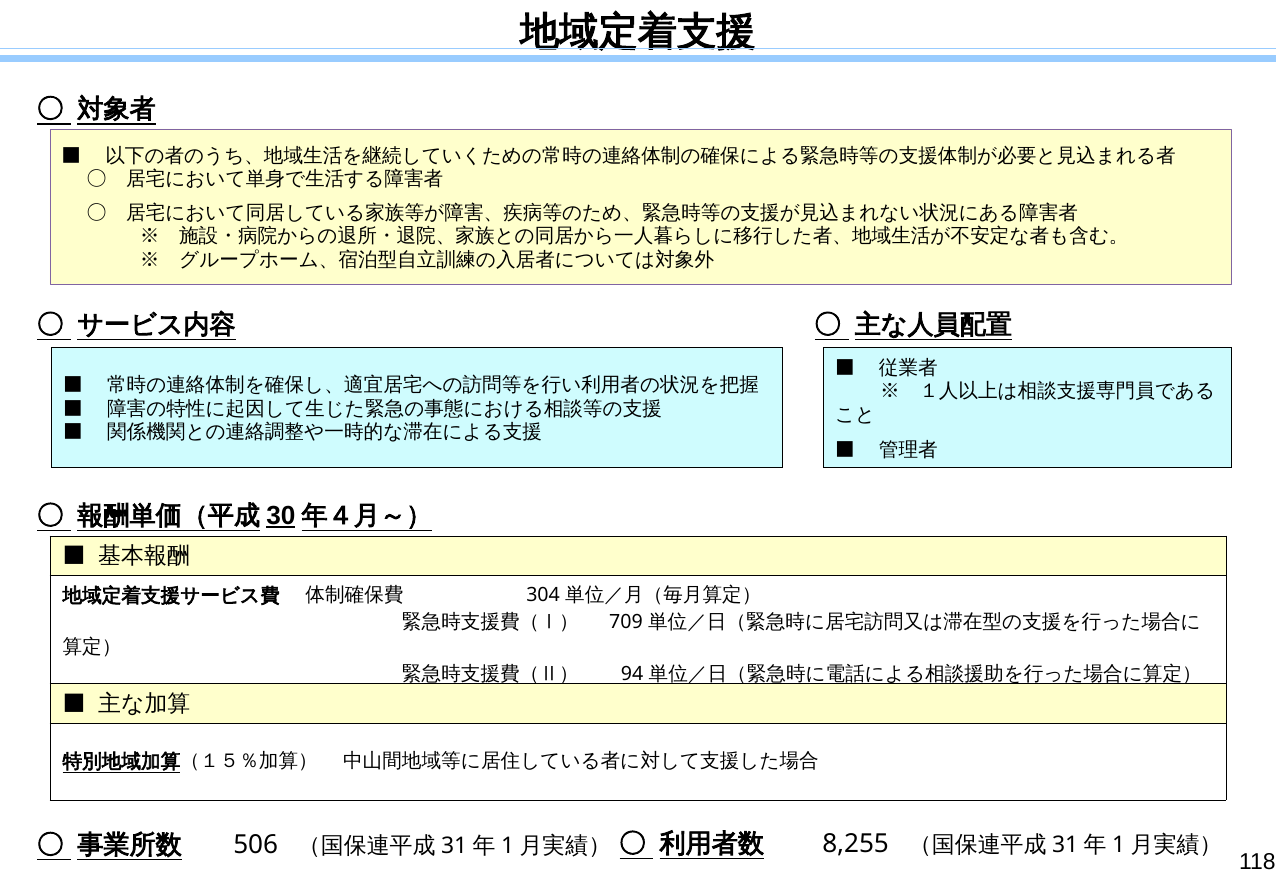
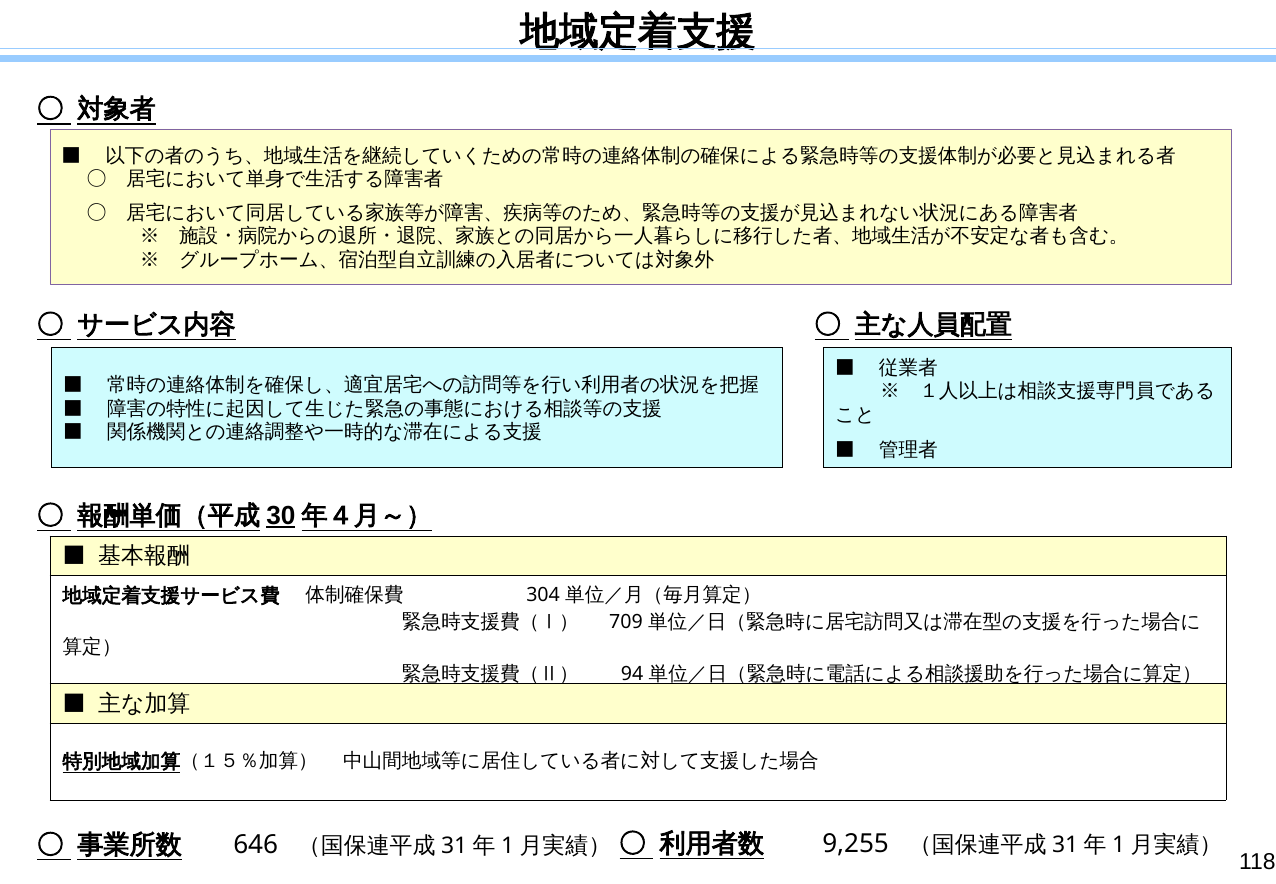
506: 506 -> 646
8,255: 8,255 -> 9,255
